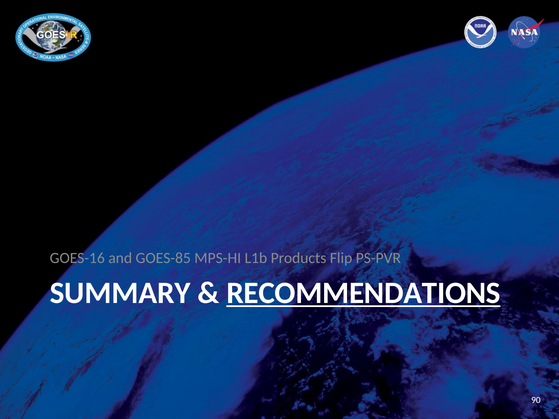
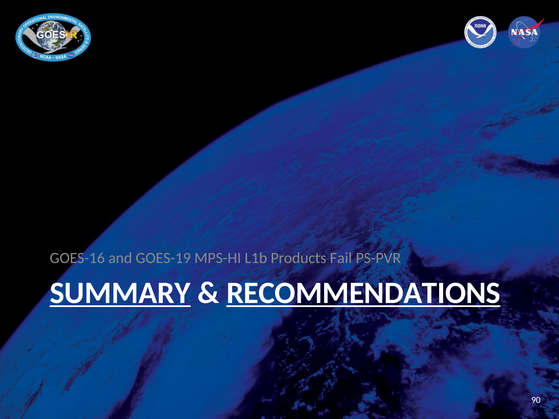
GOES-85: GOES-85 -> GOES-19
Flip: Flip -> Fail
SUMMARY underline: none -> present
